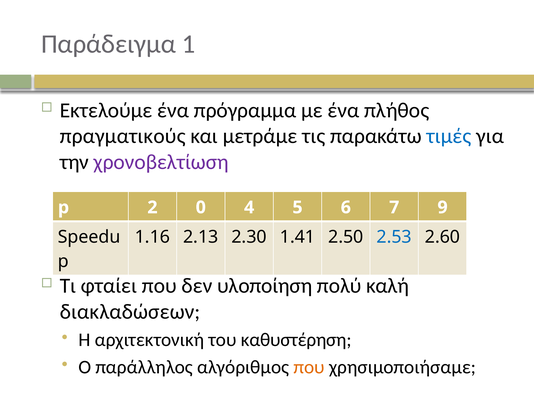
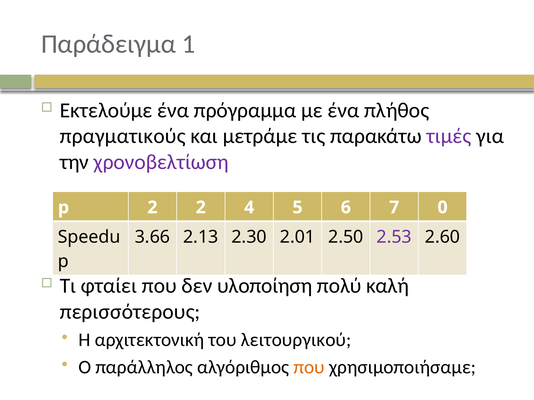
τιμές colour: blue -> purple
2 0: 0 -> 2
9: 9 -> 0
1.16: 1.16 -> 3.66
1.41: 1.41 -> 2.01
2.53 colour: blue -> purple
διακλαδώσεων: διακλαδώσεων -> περισσότερους
καθυστέρηση: καθυστέρηση -> λειτουργικού
